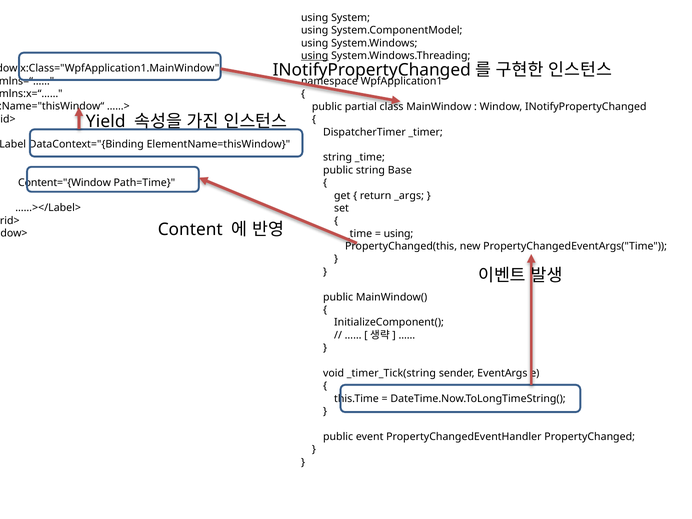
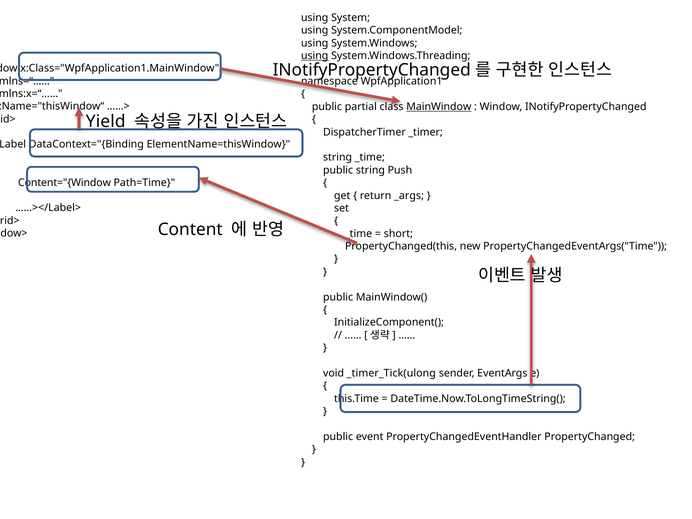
MainWindow underline: none -> present
Base: Base -> Push
using at (398, 234): using -> short
_timer_Tick(string: _timer_Tick(string -> _timer_Tick(ulong
